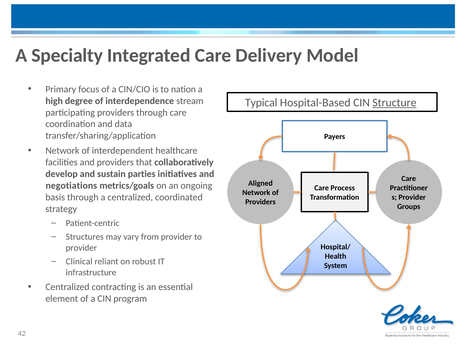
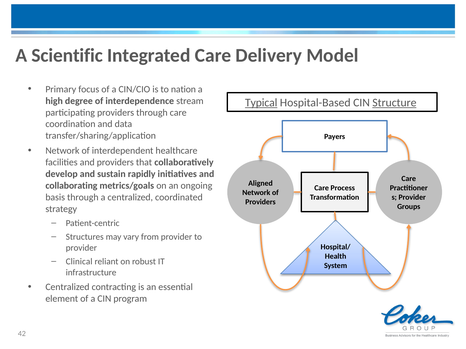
Specialty: Specialty -> Scientific
Typical underline: none -> present
parties: parties -> rapidly
negotiations: negotiations -> collaborating
